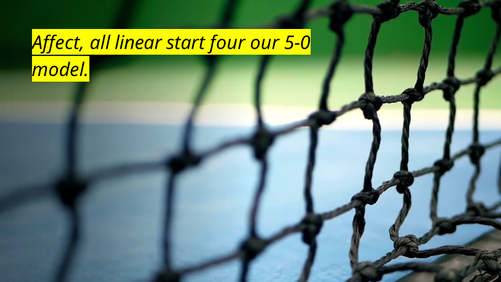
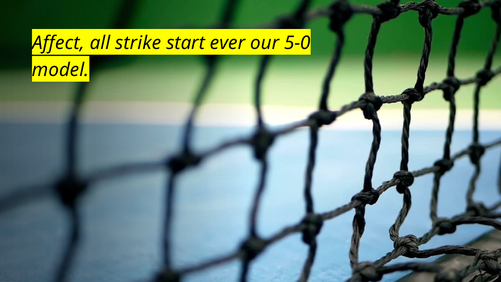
linear: linear -> strike
four: four -> ever
